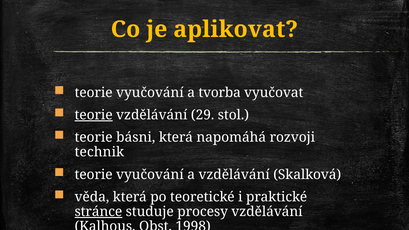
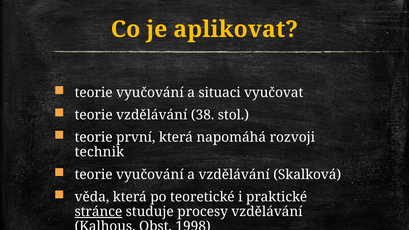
tvorba: tvorba -> situaci
teorie at (94, 115) underline: present -> none
29: 29 -> 38
básni: básni -> první
